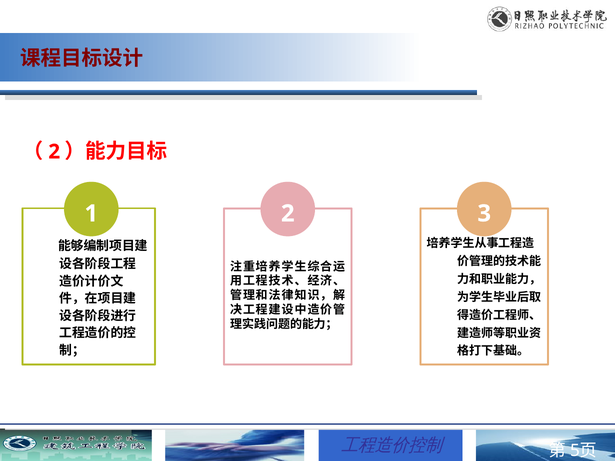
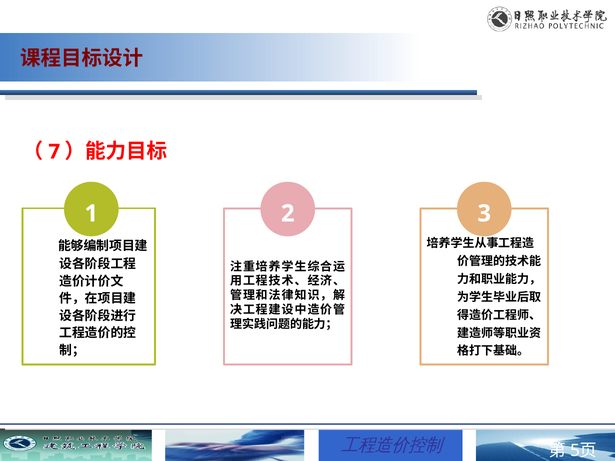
2 at (54, 152): 2 -> 7
